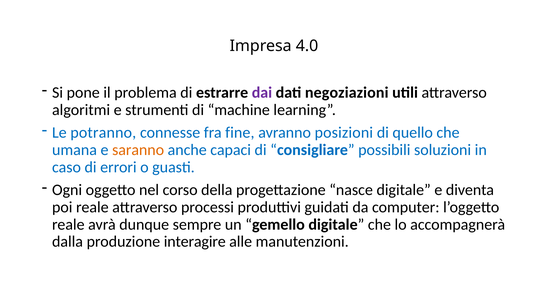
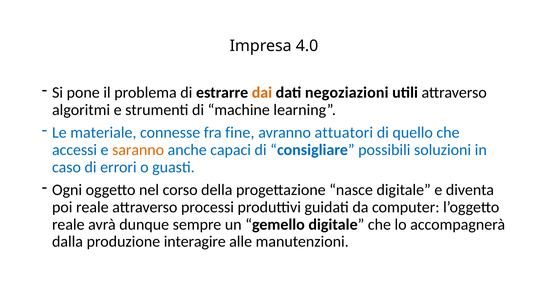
dai colour: purple -> orange
potranno: potranno -> materiale
posizioni: posizioni -> attuatori
umana: umana -> accessi
